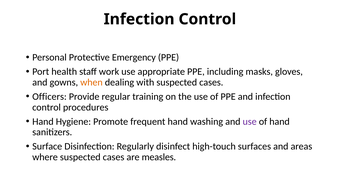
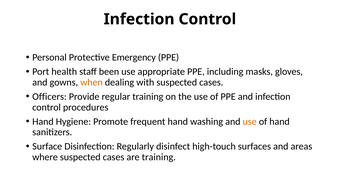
work: work -> been
use at (250, 122) colour: purple -> orange
are measles: measles -> training
